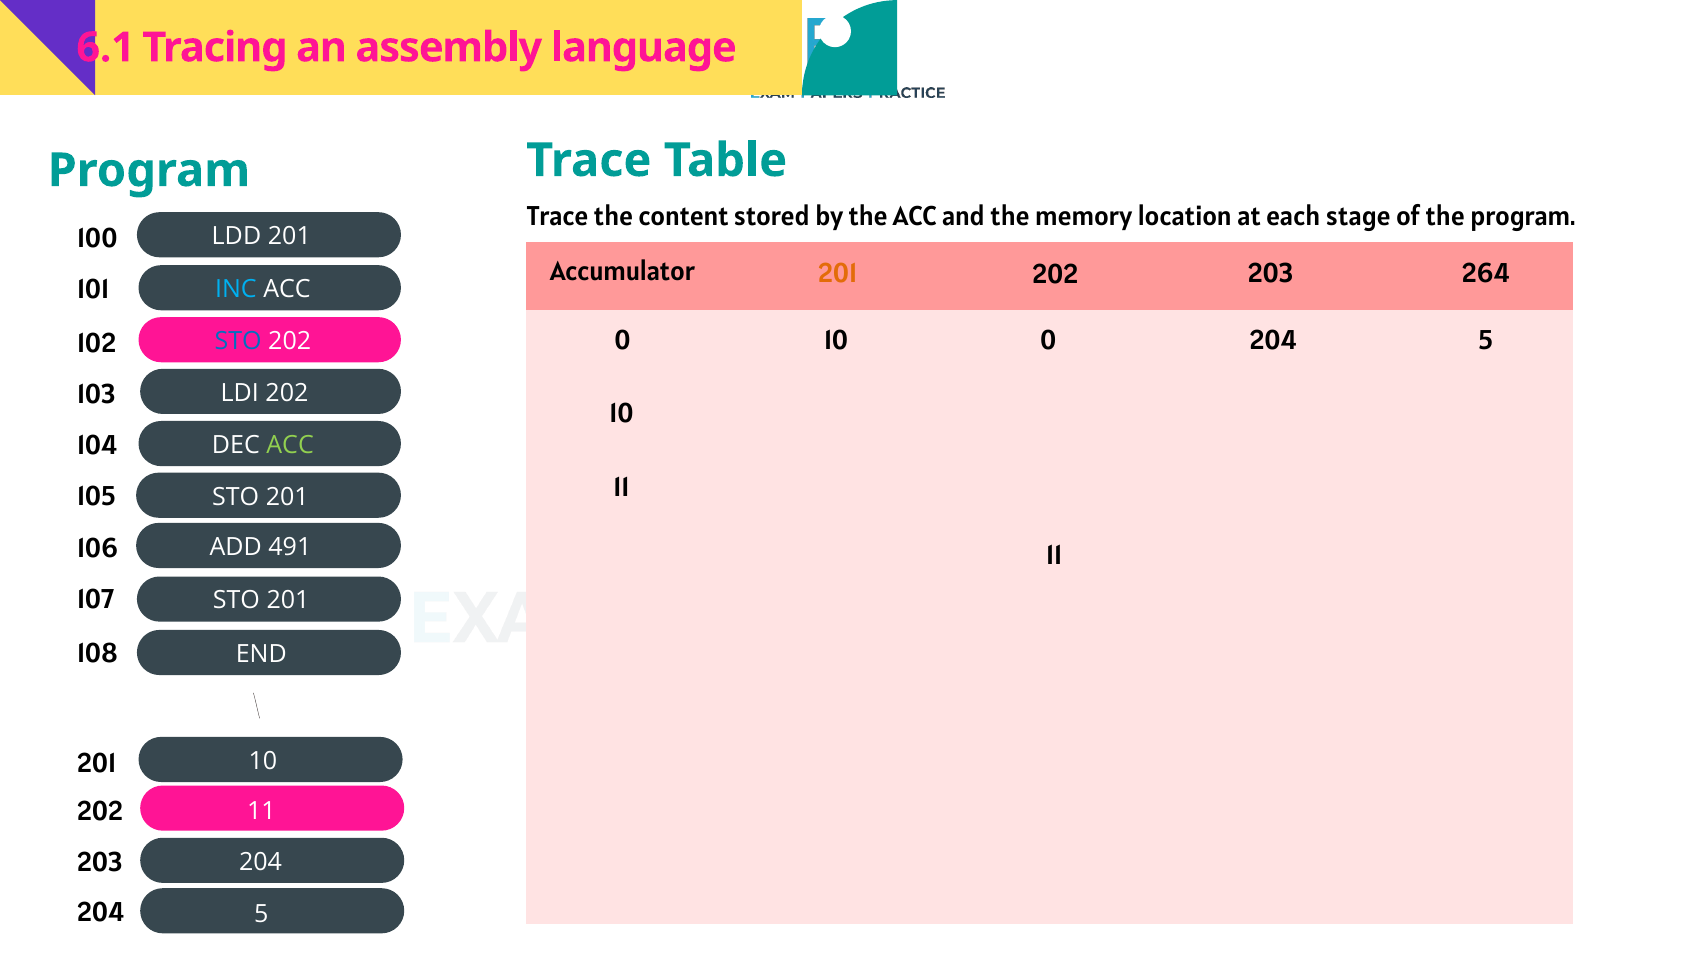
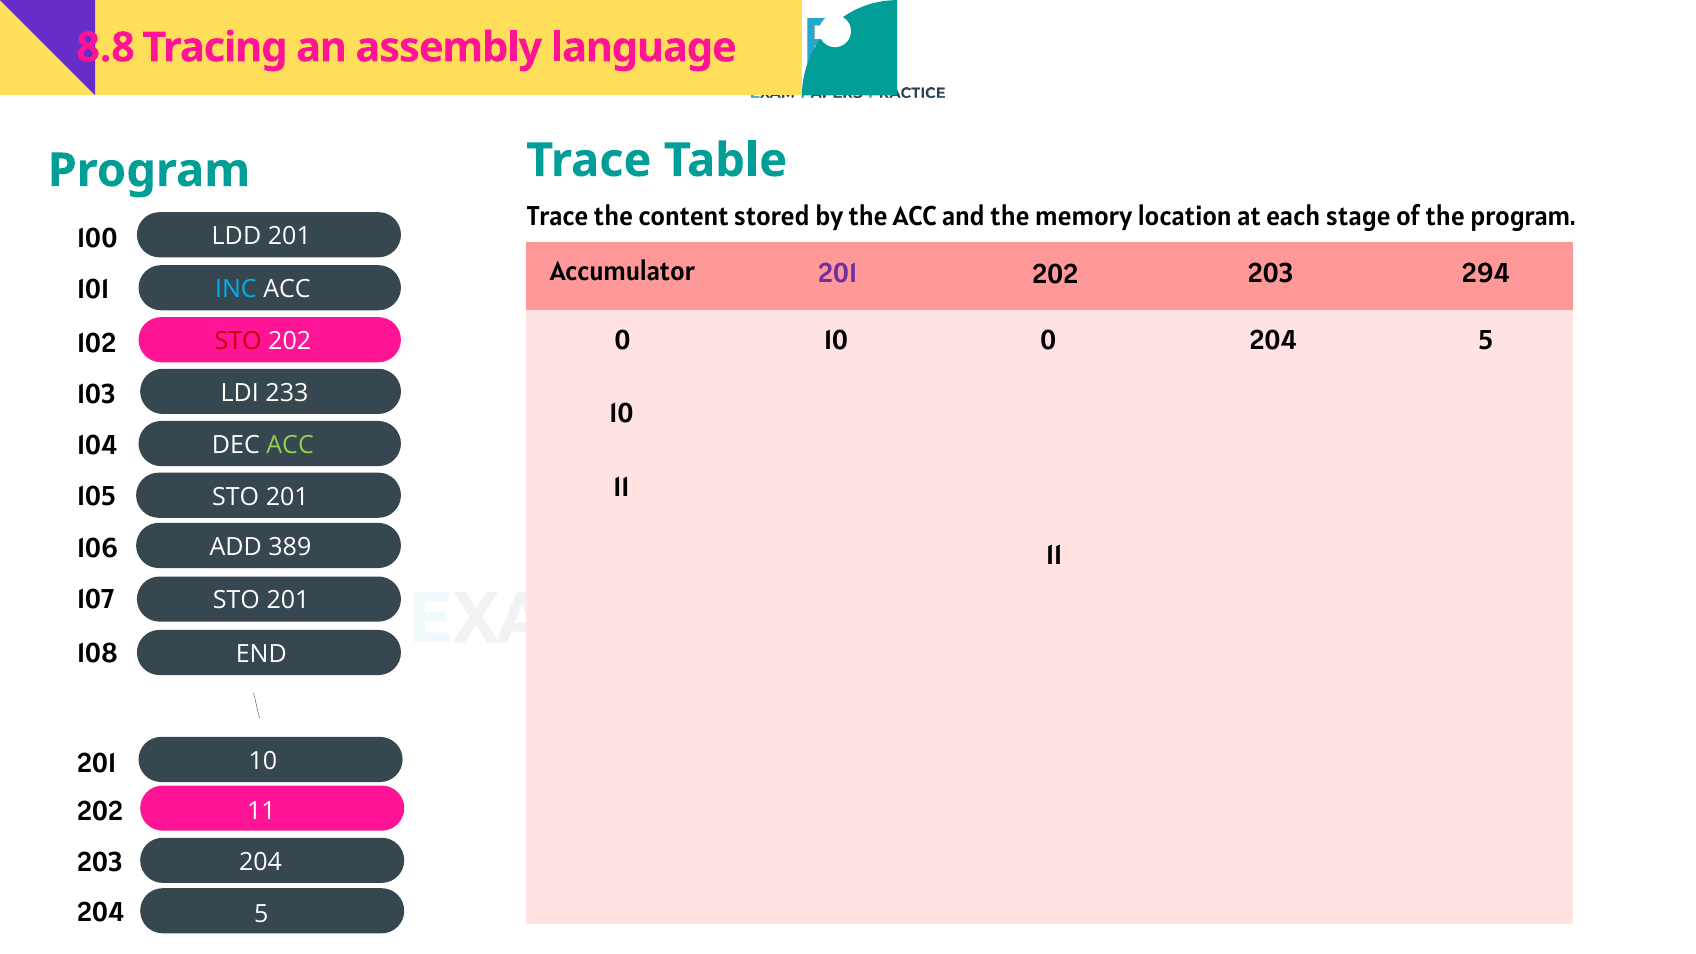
6.1: 6.1 -> 8.8
201 at (838, 273) colour: orange -> purple
264: 264 -> 294
STO at (238, 341) colour: blue -> red
LDI 202: 202 -> 233
491: 491 -> 389
